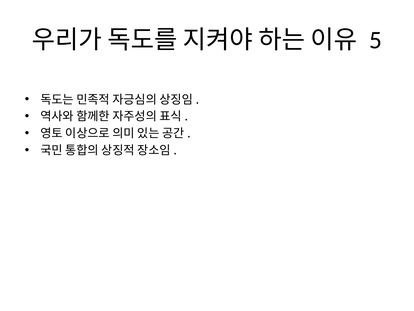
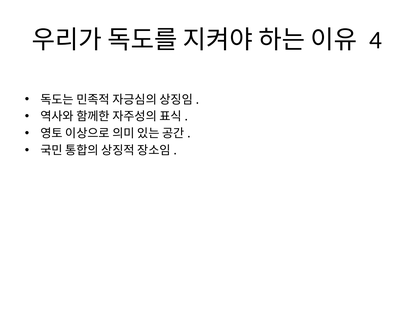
5: 5 -> 4
